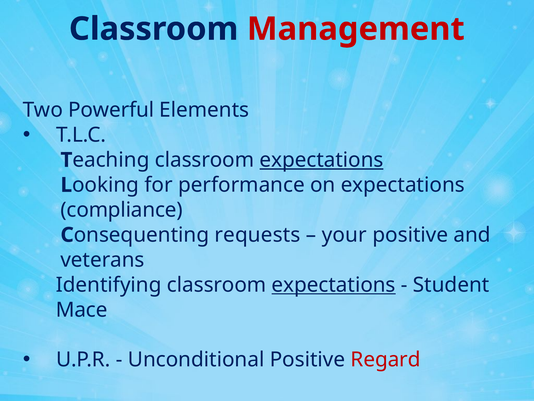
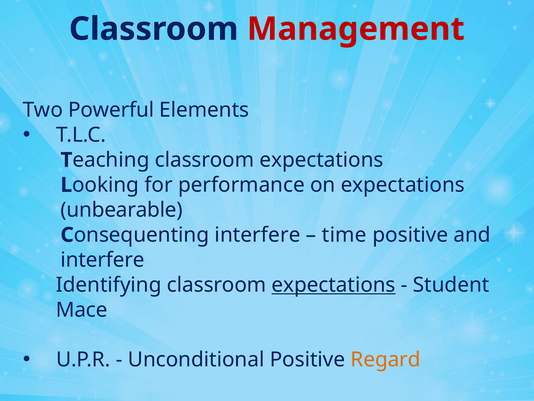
expectations at (322, 160) underline: present -> none
compliance: compliance -> unbearable
requests at (257, 235): requests -> interfere
your: your -> time
veterans at (102, 260): veterans -> interfere
Regard colour: red -> orange
